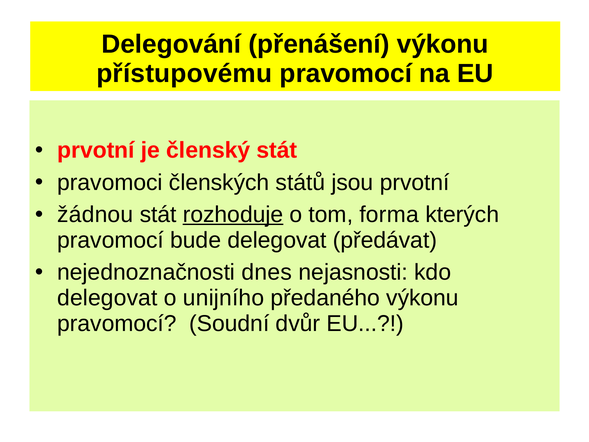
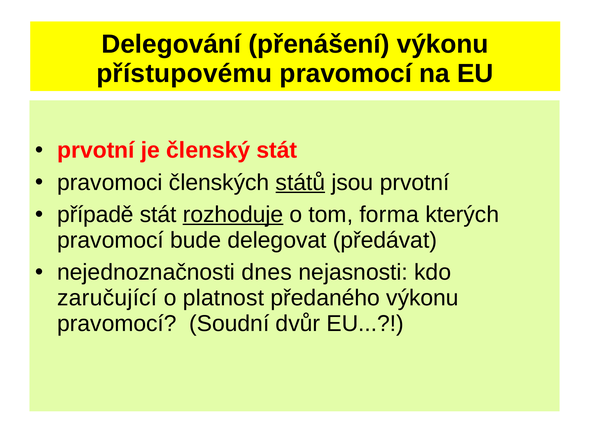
států underline: none -> present
žádnou: žádnou -> případě
delegovat at (107, 298): delegovat -> zaručující
unijního: unijního -> platnost
